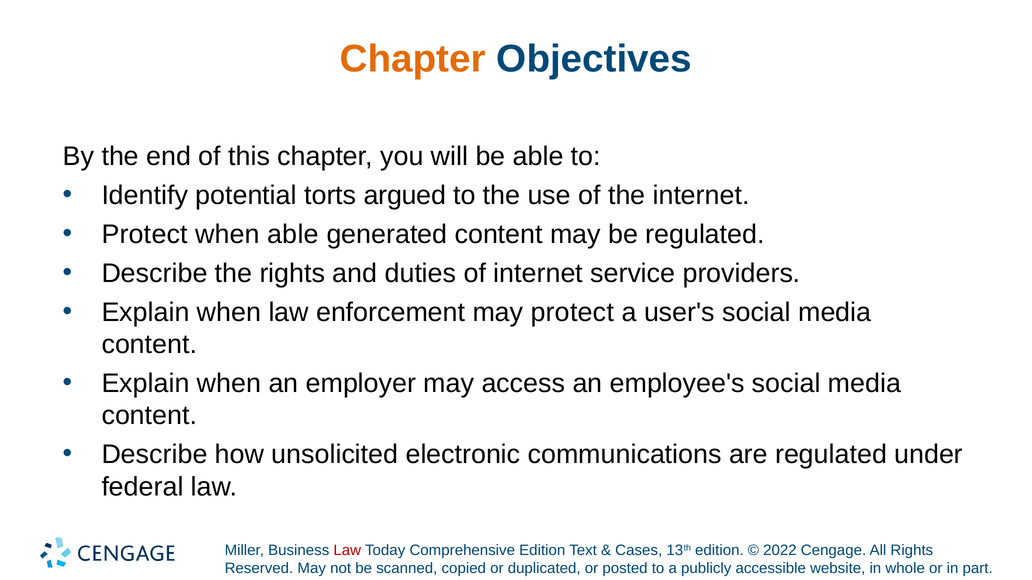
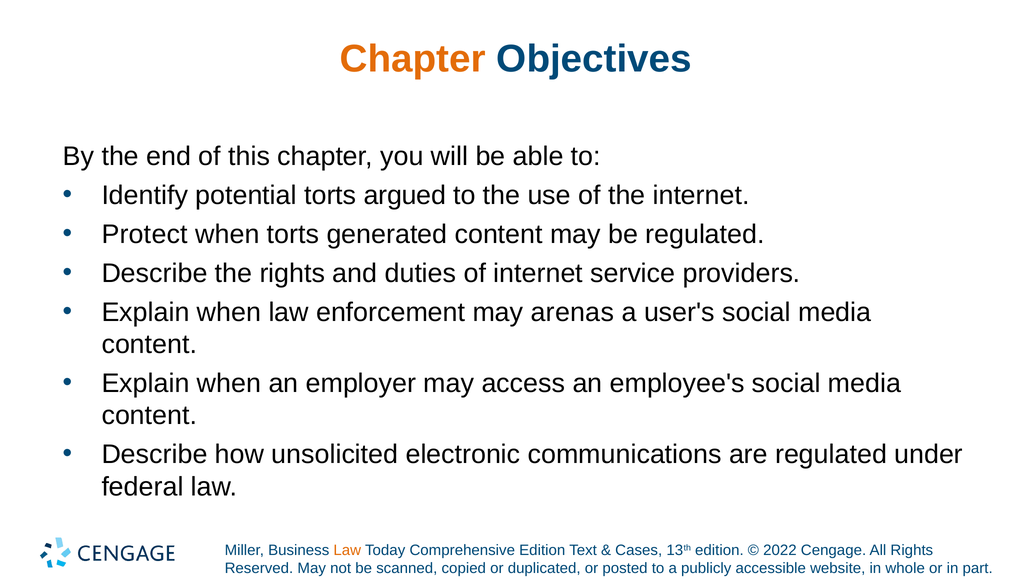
when able: able -> torts
may protect: protect -> arenas
Law at (347, 551) colour: red -> orange
